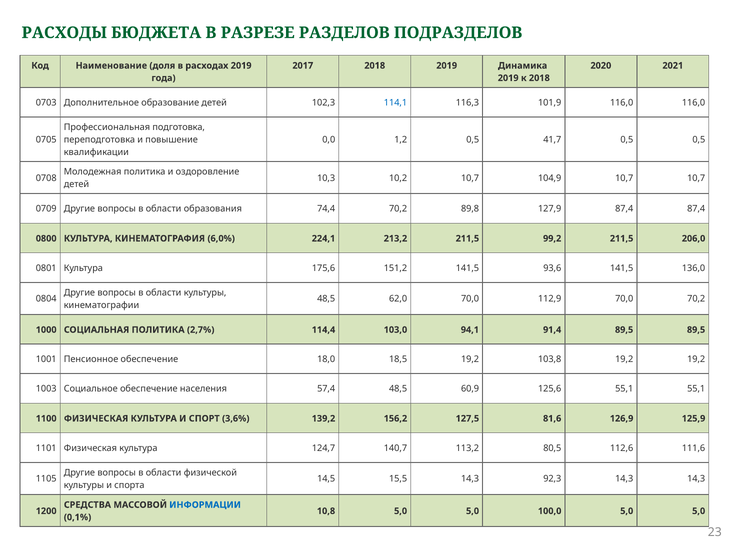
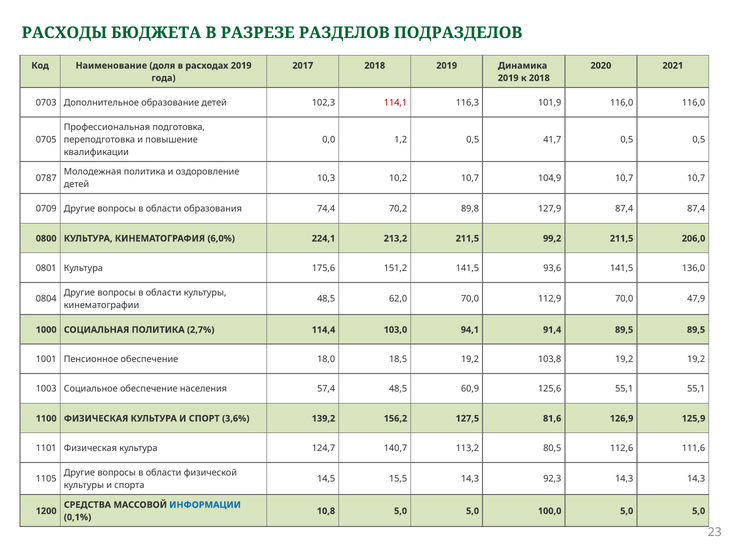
114,1 colour: blue -> red
0708: 0708 -> 0787
70,0 70,2: 70,2 -> 47,9
